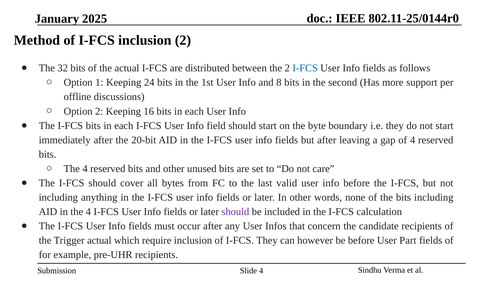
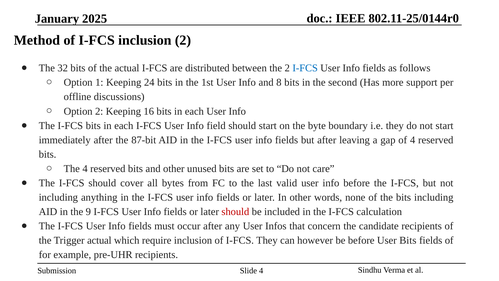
20-bit: 20-bit -> 87-bit
in the 4: 4 -> 9
should at (235, 212) colour: purple -> red
User Part: Part -> Bits
